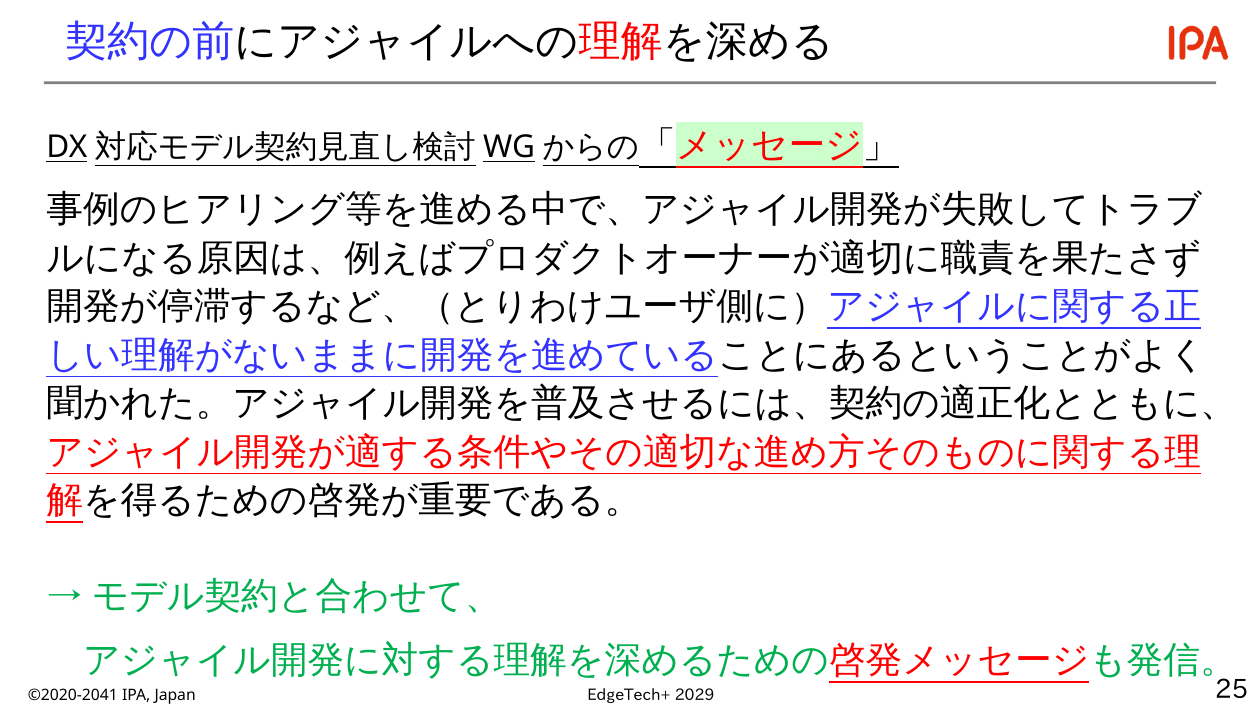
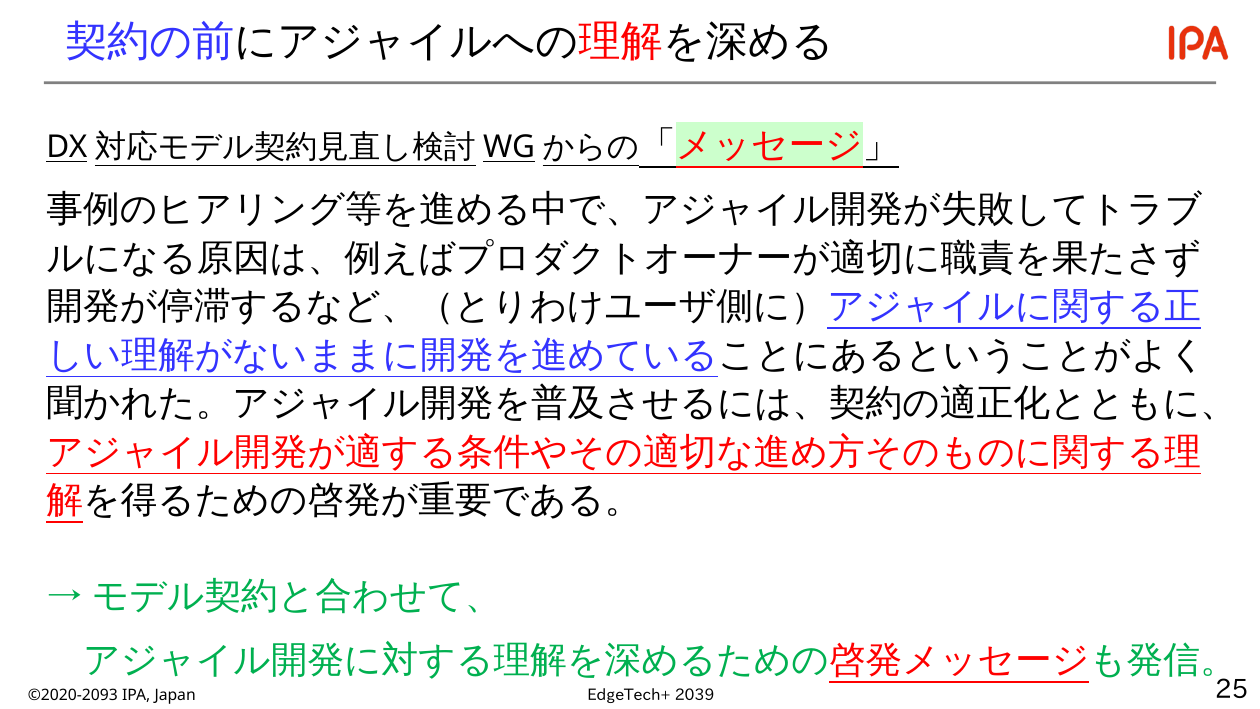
2029: 2029 -> 2039
©2020-2041: ©2020-2041 -> ©2020-2093
